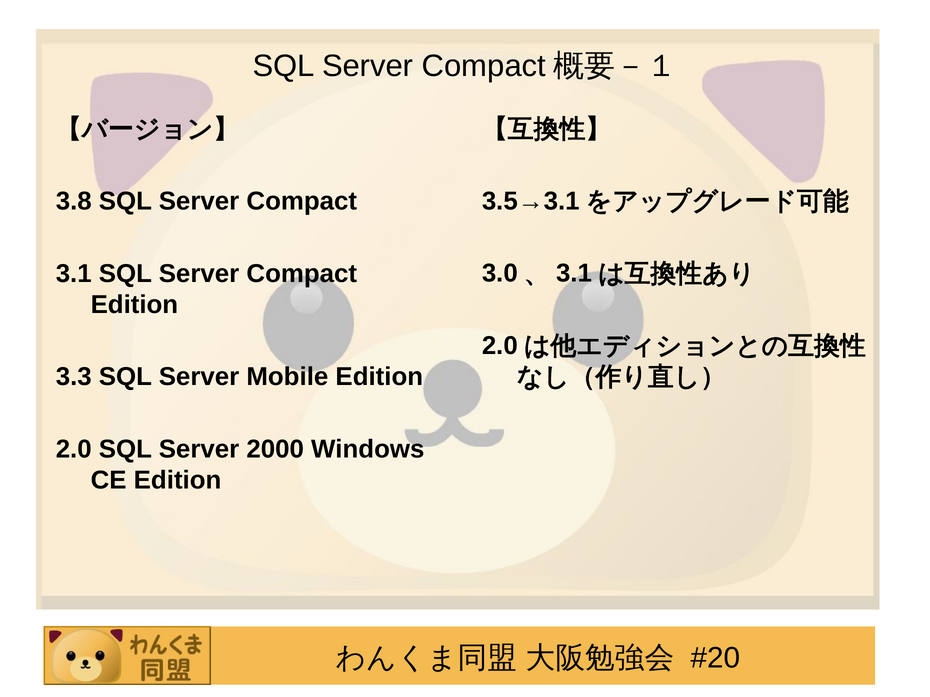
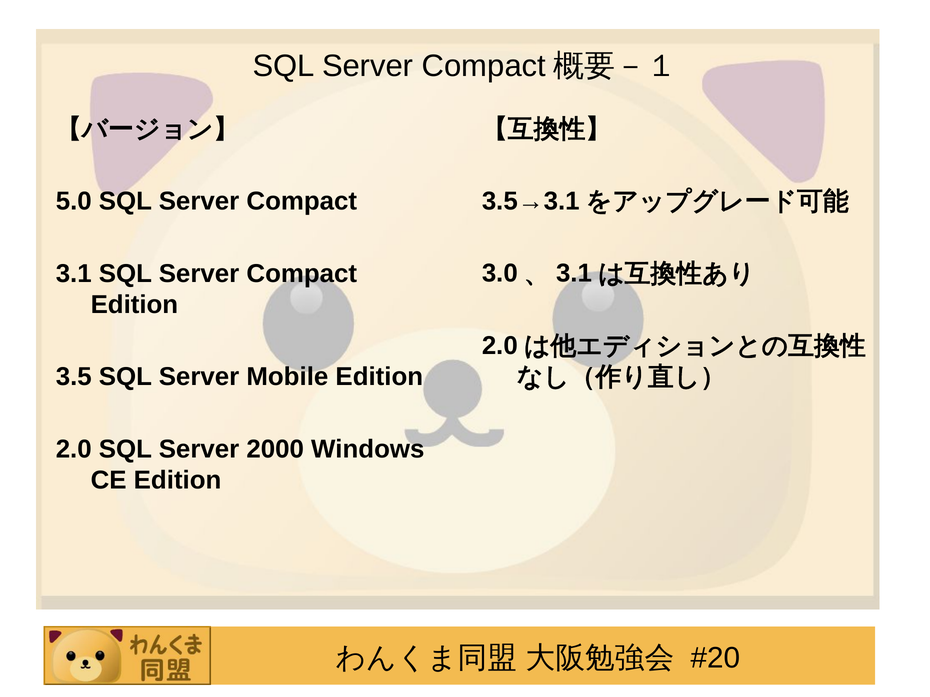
3.8: 3.8 -> 5.0
3.3: 3.3 -> 3.5
